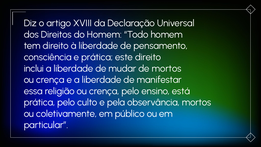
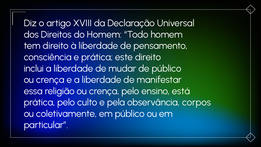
de mortos: mortos -> público
observância mortos: mortos -> corpos
